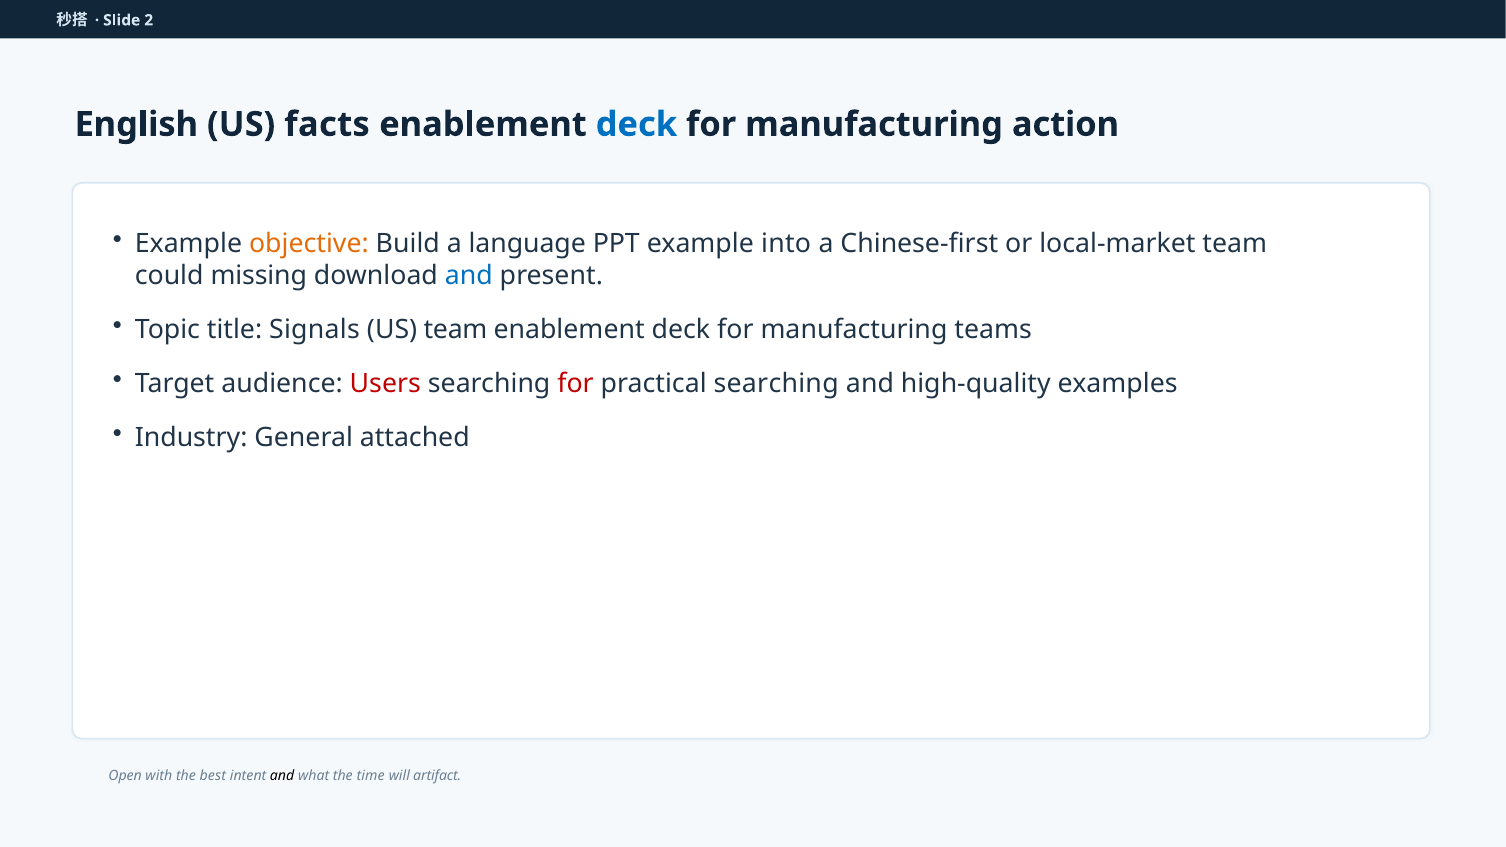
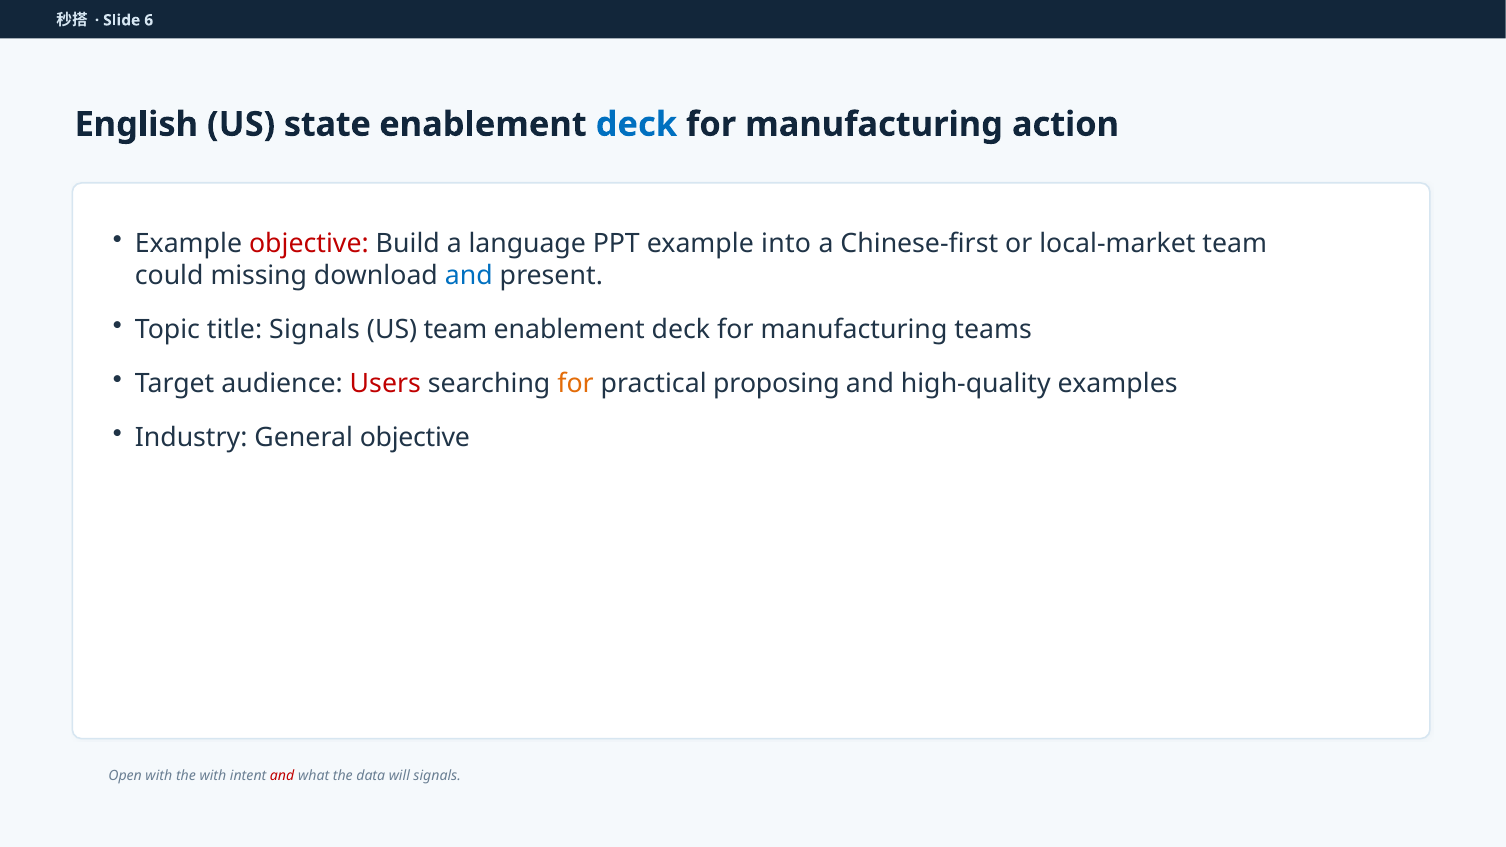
2: 2 -> 6
facts: facts -> state
objective at (309, 244) colour: orange -> red
for at (576, 384) colour: red -> orange
practical searching: searching -> proposing
General attached: attached -> objective
the best: best -> with
and at (282, 776) colour: black -> red
time: time -> data
will artifact: artifact -> signals
